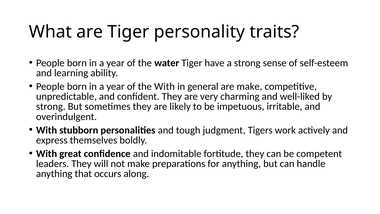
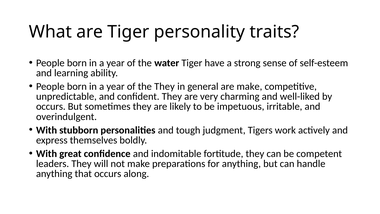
the With: With -> They
strong at (51, 106): strong -> occurs
